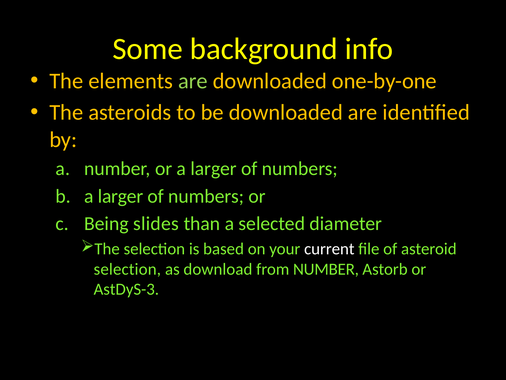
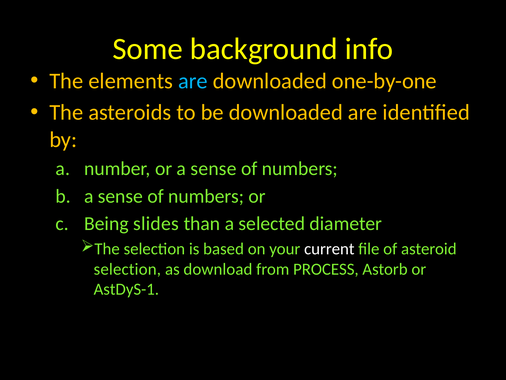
are at (193, 81) colour: light green -> light blue
or a larger: larger -> sense
larger at (121, 196): larger -> sense
from NUMBER: NUMBER -> PROCESS
AstDyS-3: AstDyS-3 -> AstDyS-1
